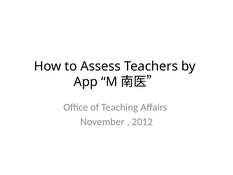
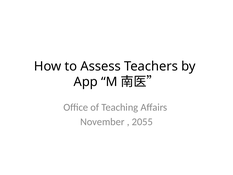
2012: 2012 -> 2055
